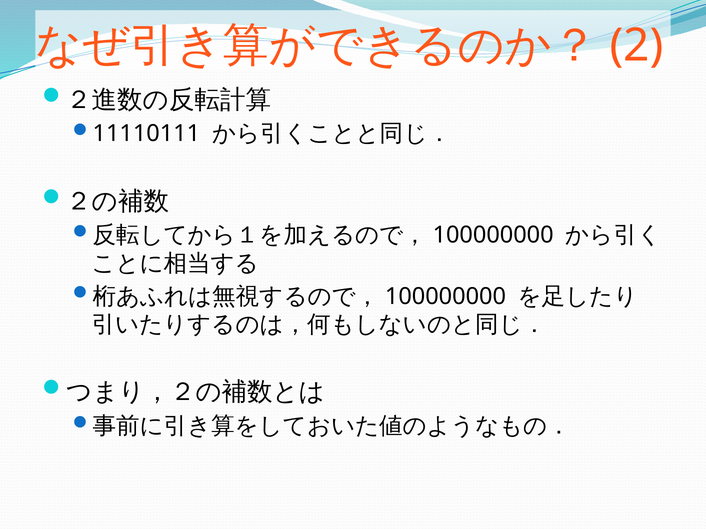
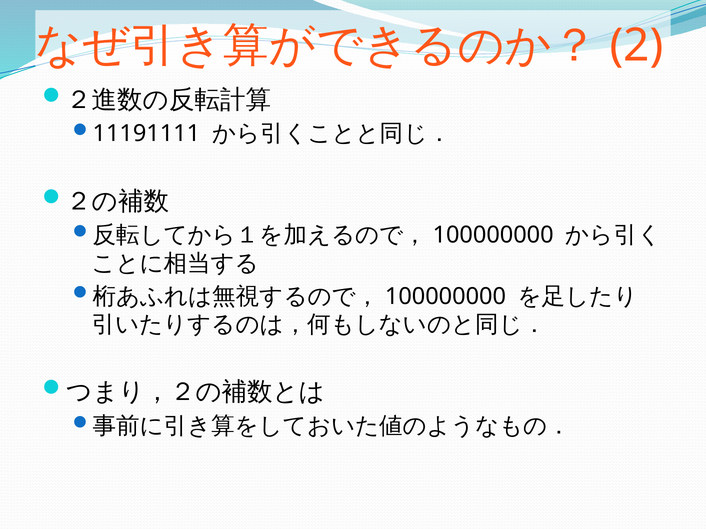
11110111: 11110111 -> 11191111
